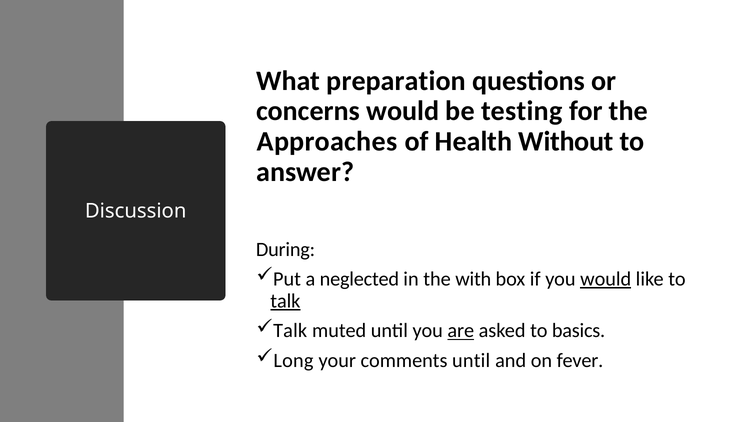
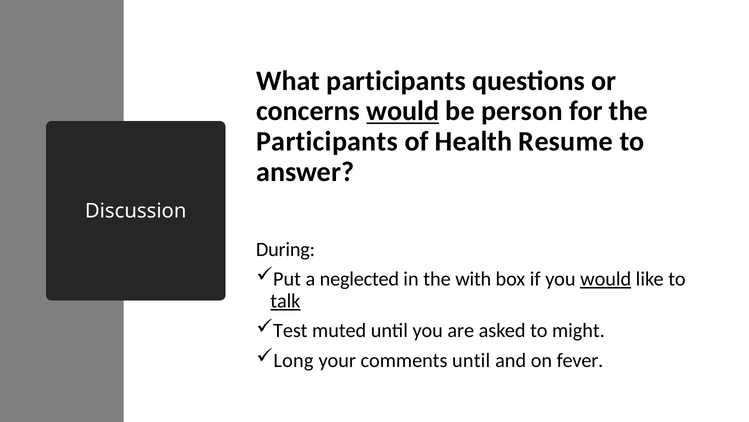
What preparation: preparation -> participants
would at (403, 111) underline: none -> present
testing: testing -> person
Approaches at (327, 141): Approaches -> Participants
Without: Without -> Resume
Talk at (290, 330): Talk -> Test
are underline: present -> none
basics: basics -> might
